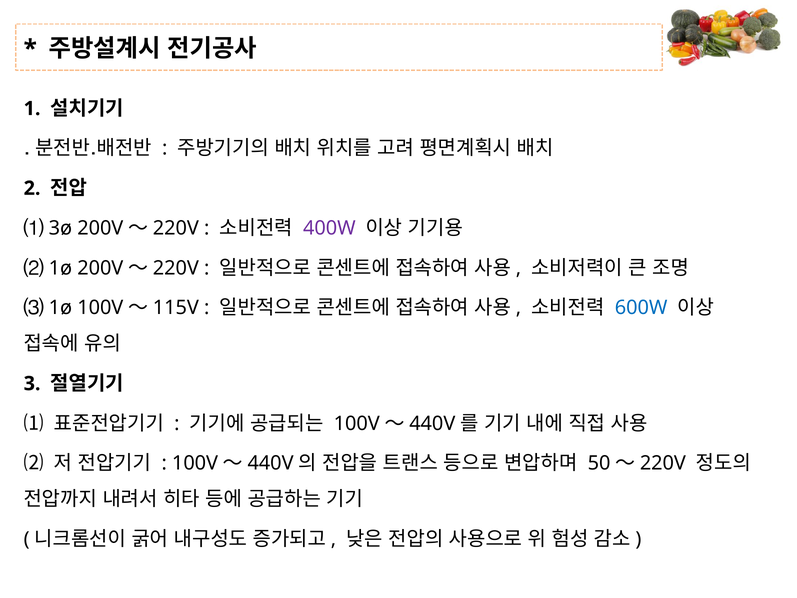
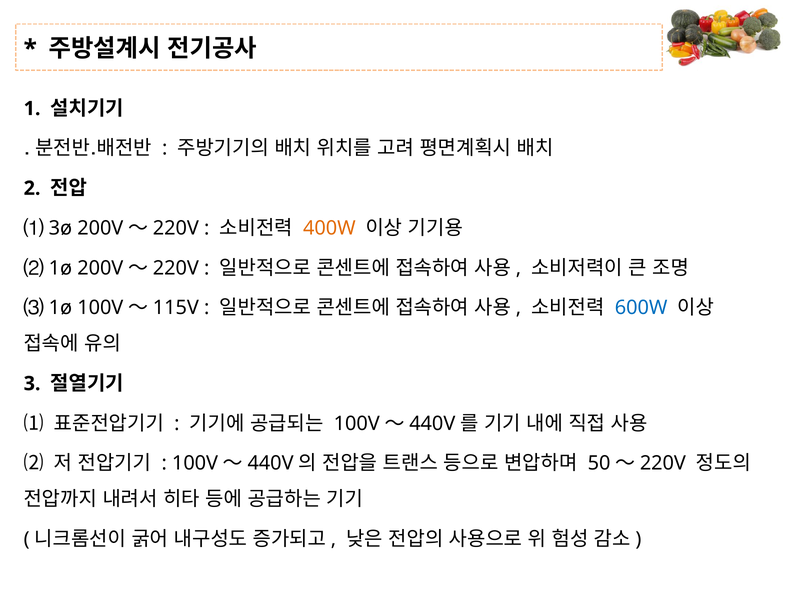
400W colour: purple -> orange
